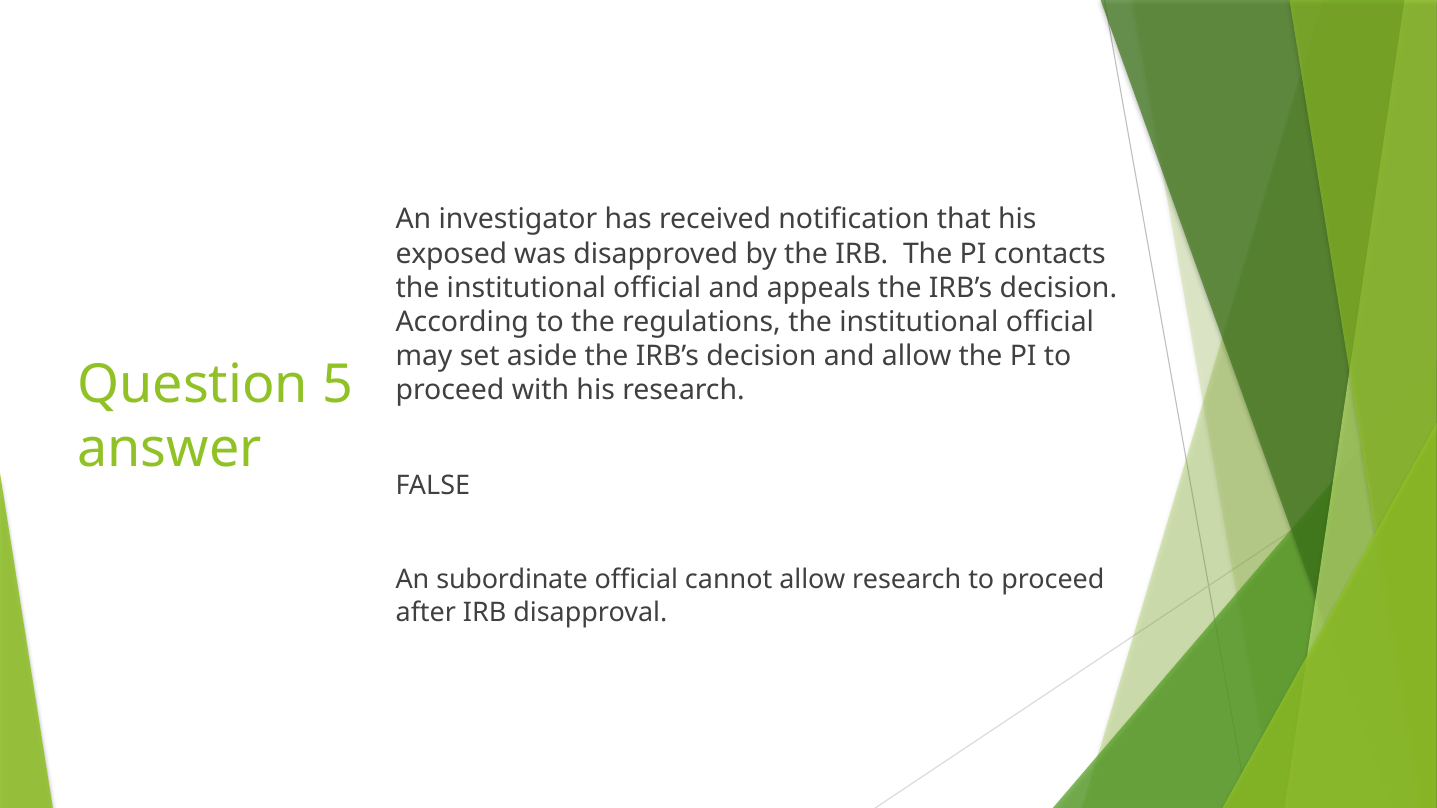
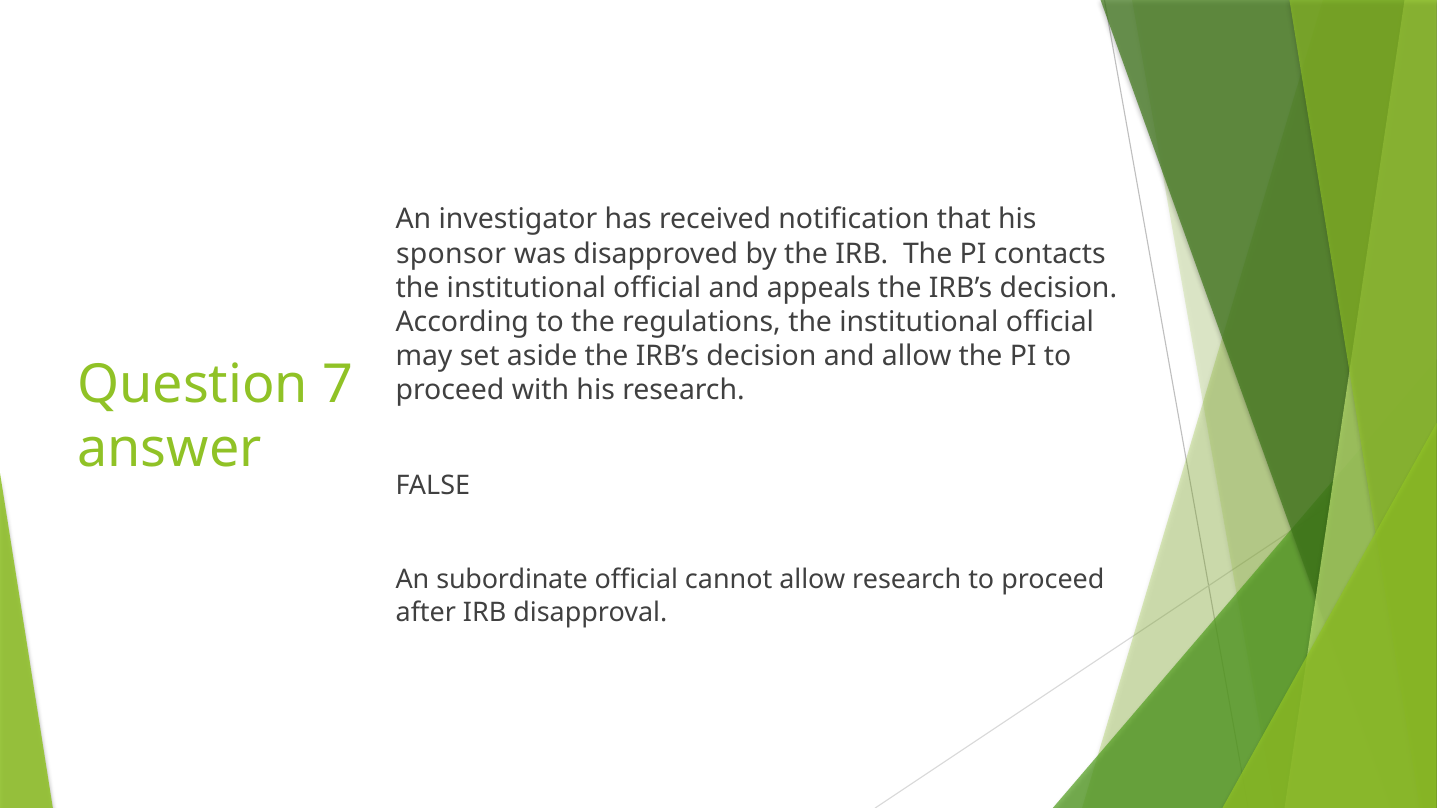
exposed: exposed -> sponsor
5: 5 -> 7
